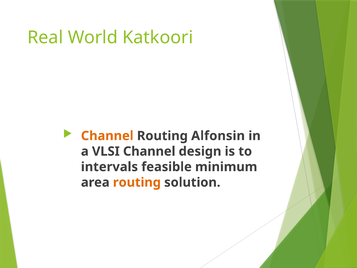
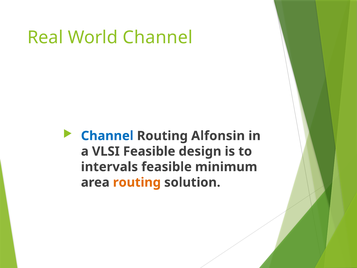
World Katkoori: Katkoori -> Channel
Channel at (107, 136) colour: orange -> blue
VLSI Channel: Channel -> Feasible
